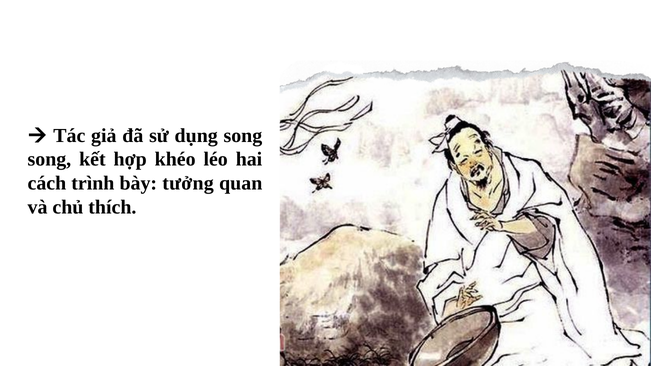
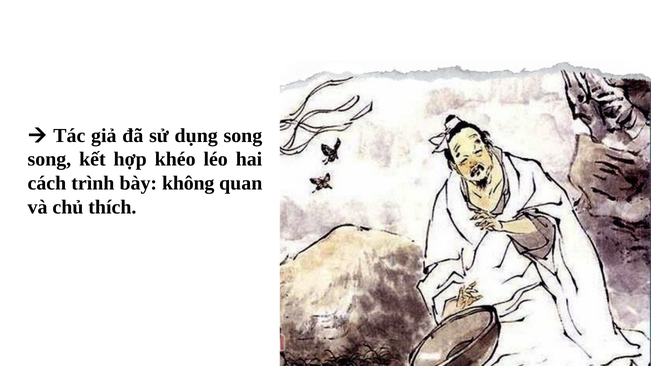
tưởng: tưởng -> không
